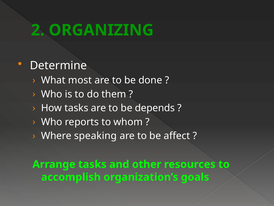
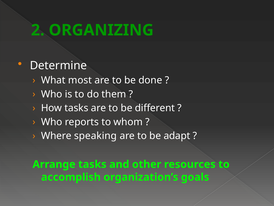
depends: depends -> different
affect: affect -> adapt
